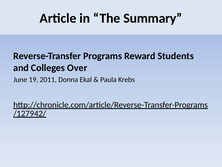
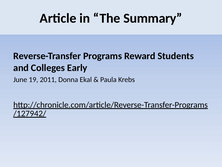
Over: Over -> Early
